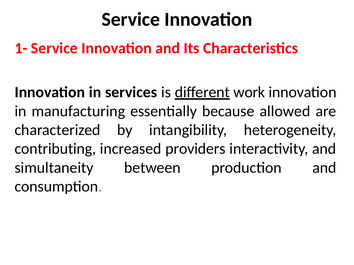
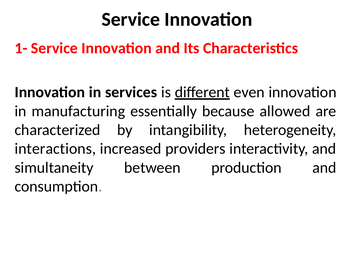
work: work -> even
contributing: contributing -> interactions
